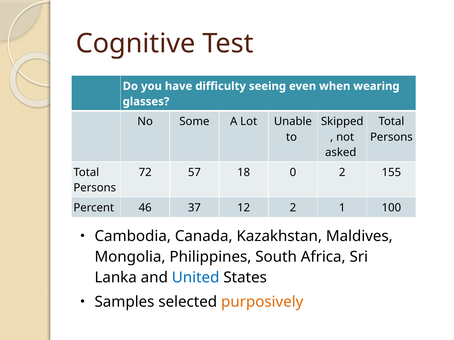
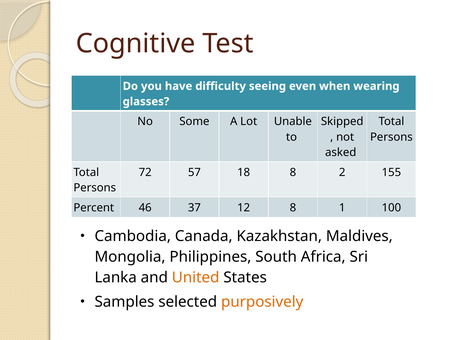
18 0: 0 -> 8
12 2: 2 -> 8
United colour: blue -> orange
